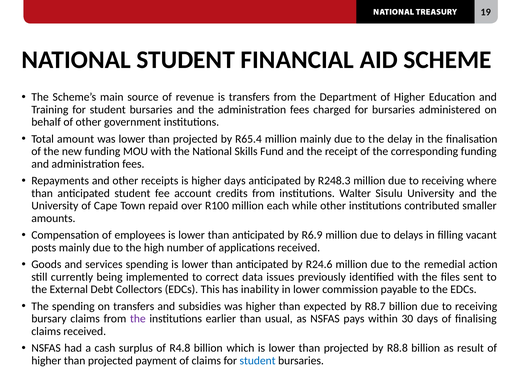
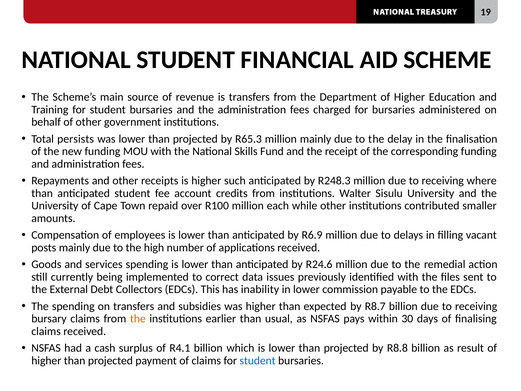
amount: amount -> persists
R65.4: R65.4 -> R65.3
higher days: days -> such
the at (138, 319) colour: purple -> orange
R4.8: R4.8 -> R4.1
